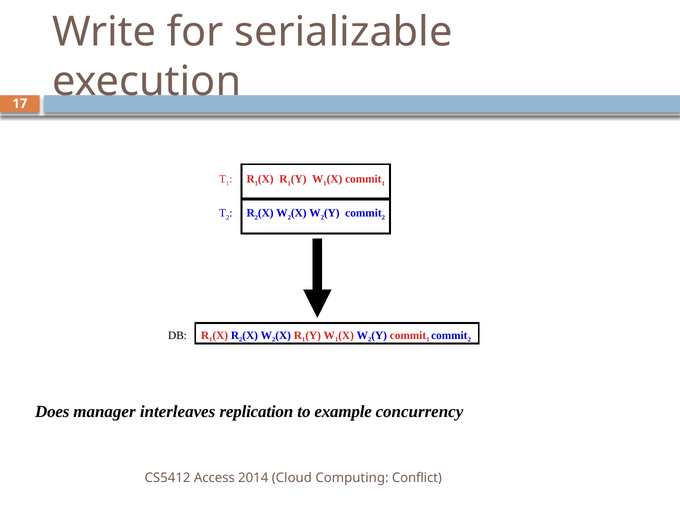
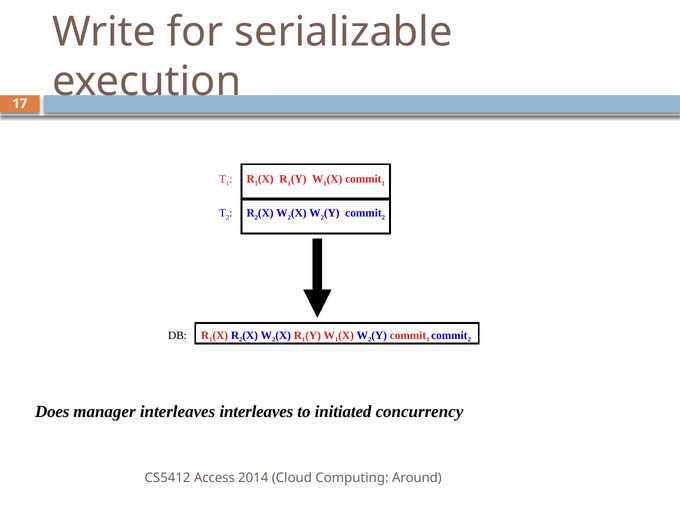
interleaves replication: replication -> interleaves
example: example -> initiated
Conflict: Conflict -> Around
